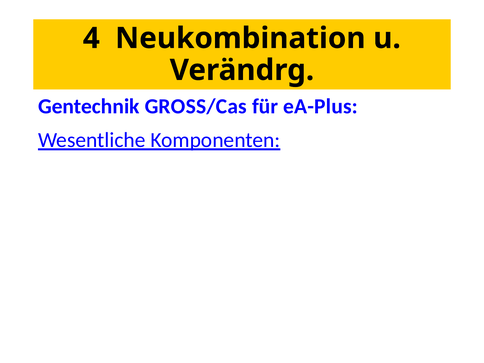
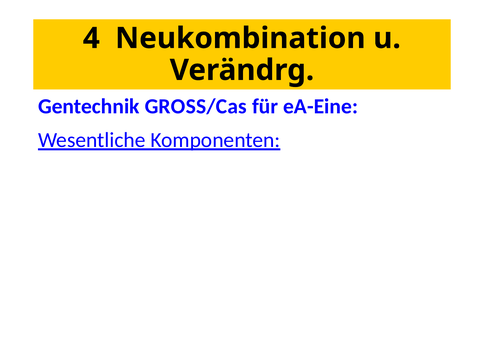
eA-Plus: eA-Plus -> eA-Eine
